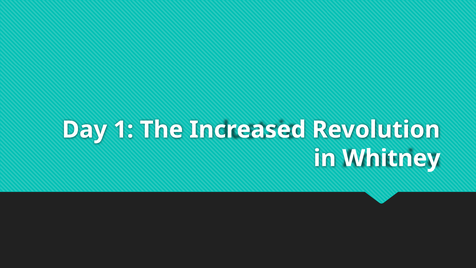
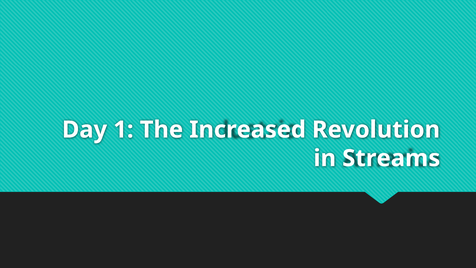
Whitney: Whitney -> Streams
